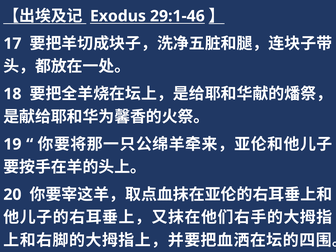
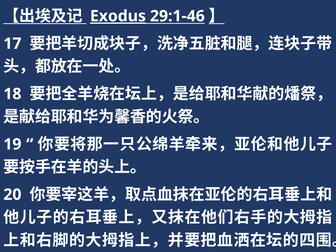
Exodus underline: none -> present
